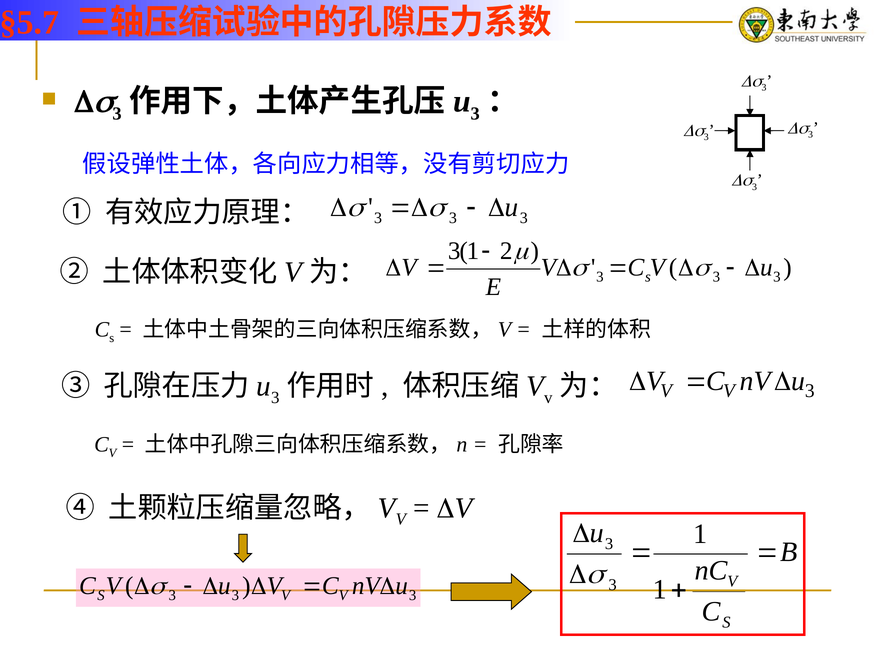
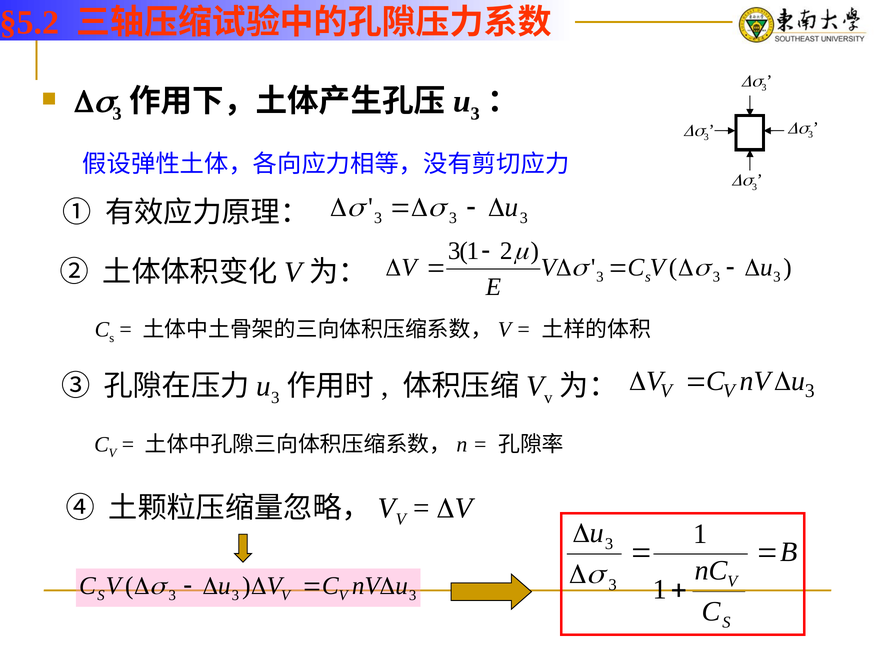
§5.7: §5.7 -> §5.2
